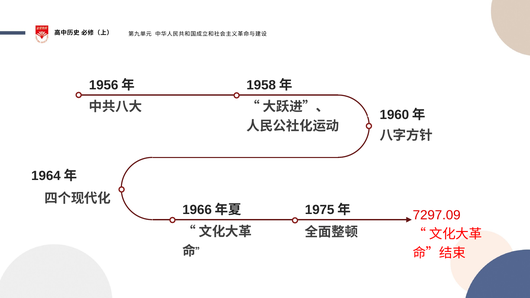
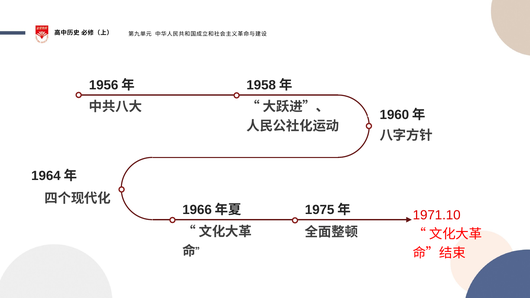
7297.09: 7297.09 -> 1971.10
